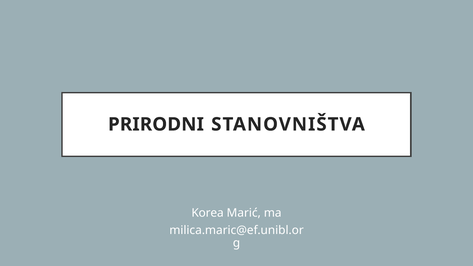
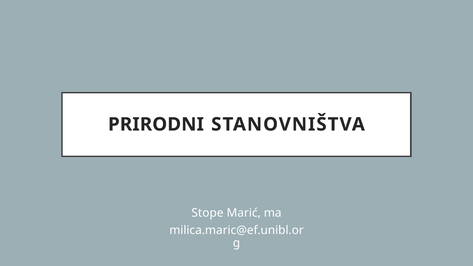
Korea: Korea -> Stope
